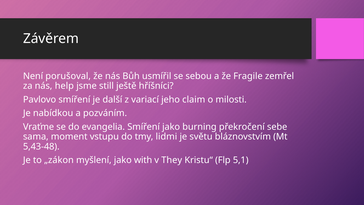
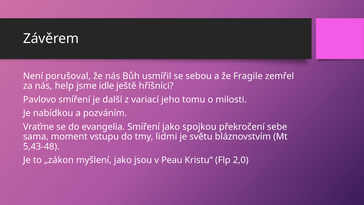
still: still -> idle
claim: claim -> tomu
burning: burning -> spojkou
with: with -> jsou
They: They -> Peau
5,1: 5,1 -> 2,0
